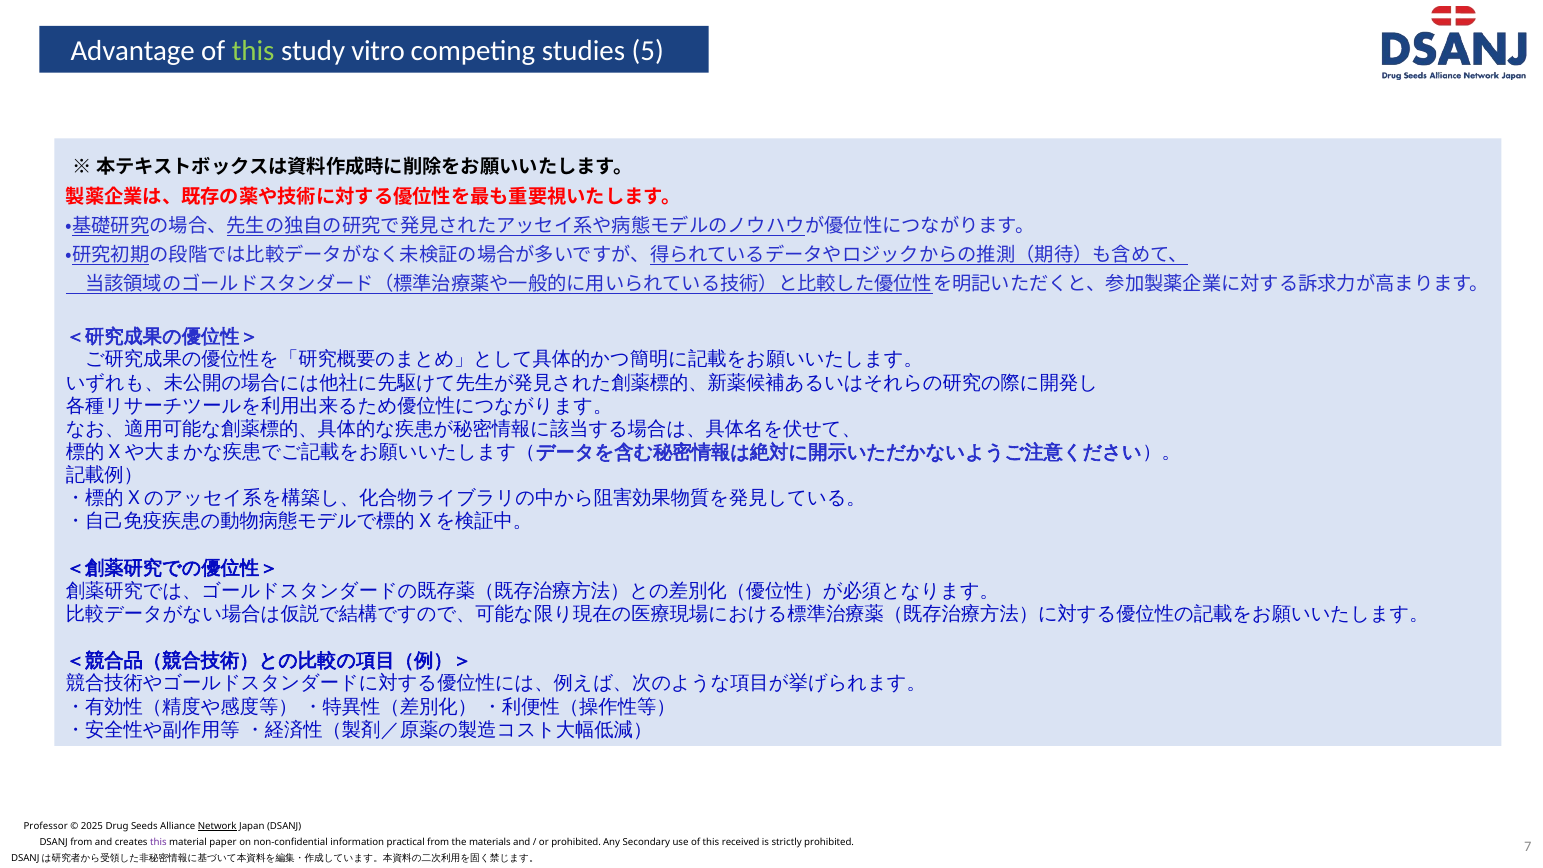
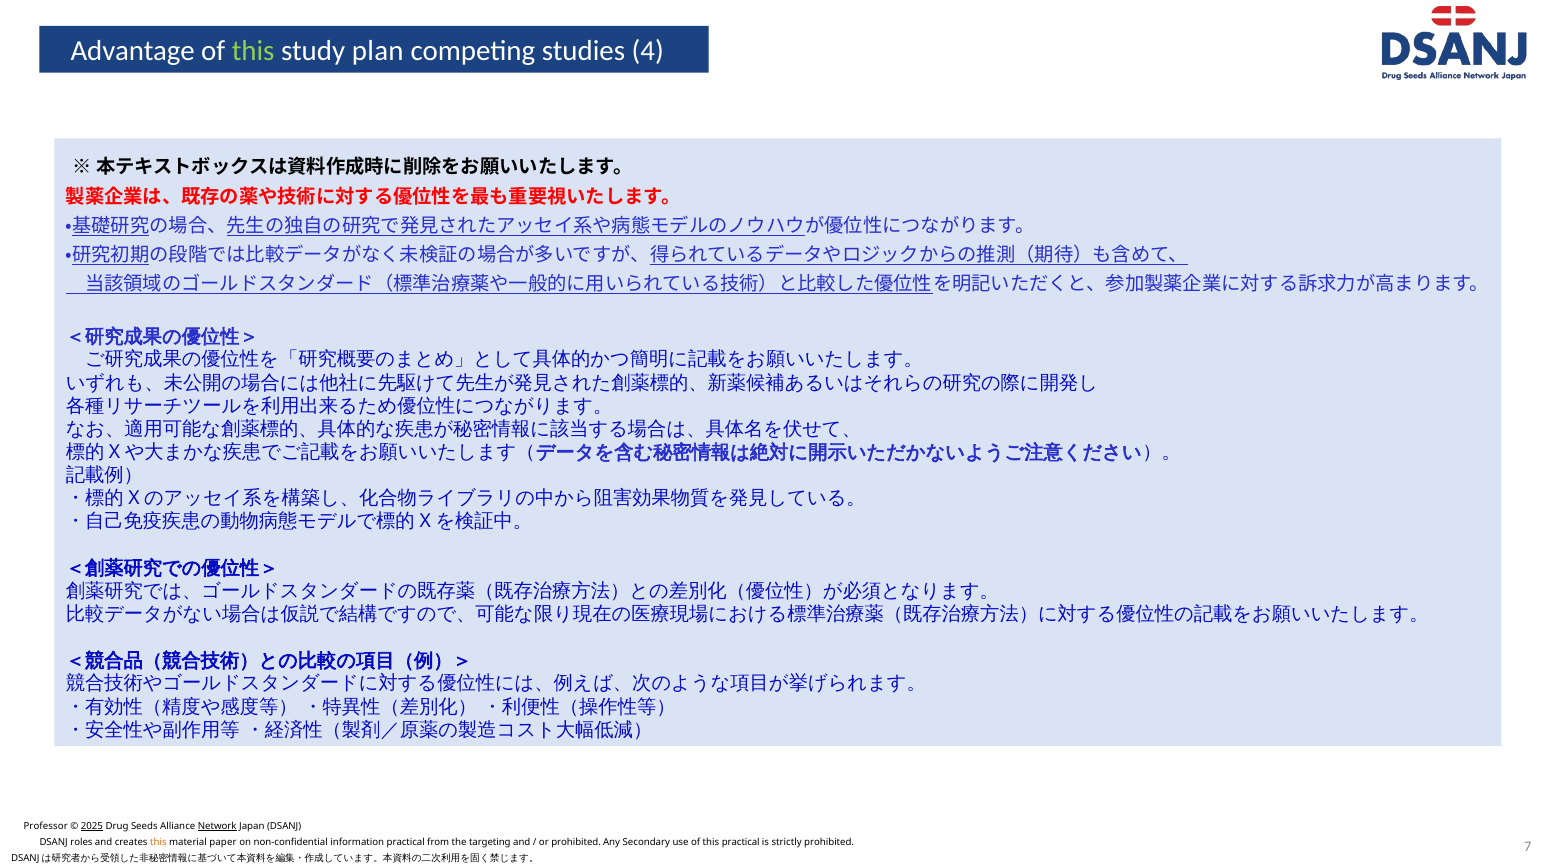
vitro: vitro -> plan
5: 5 -> 4
2025 underline: none -> present
DSANJ from: from -> roles
this at (158, 842) colour: purple -> orange
materials: materials -> targeting
this received: received -> practical
